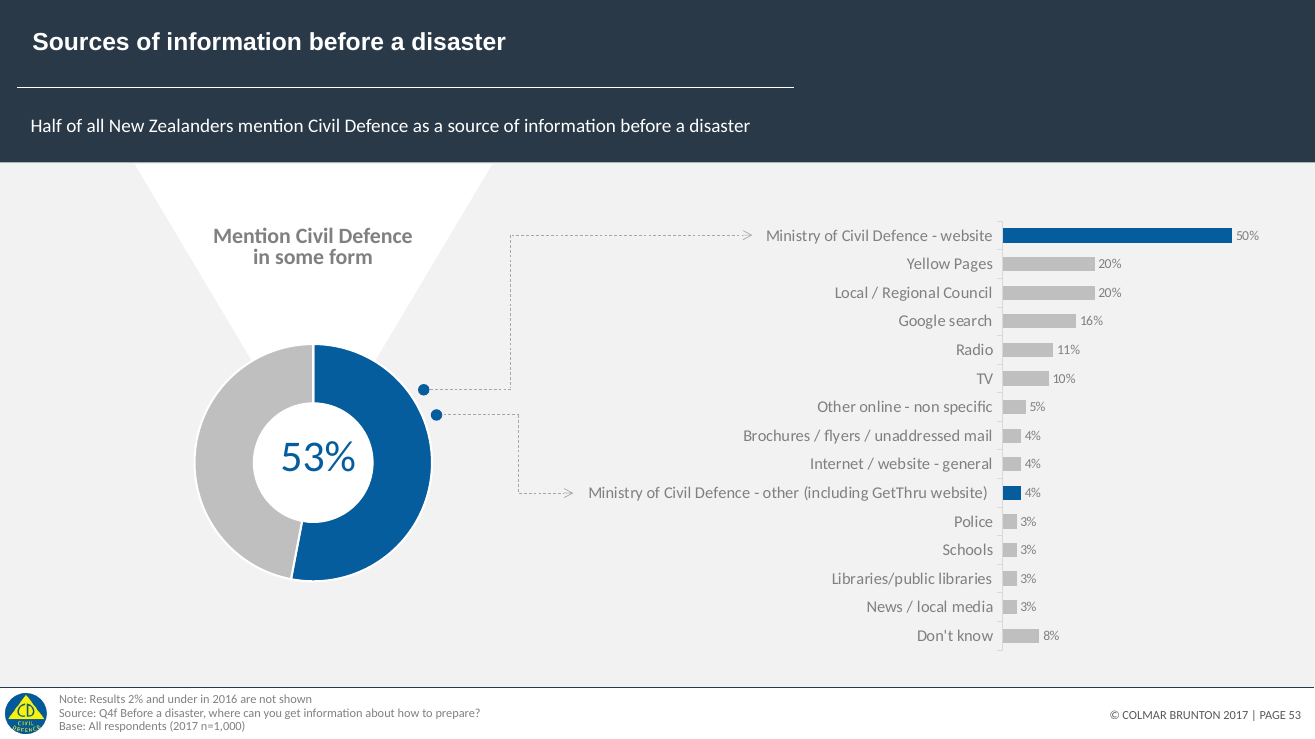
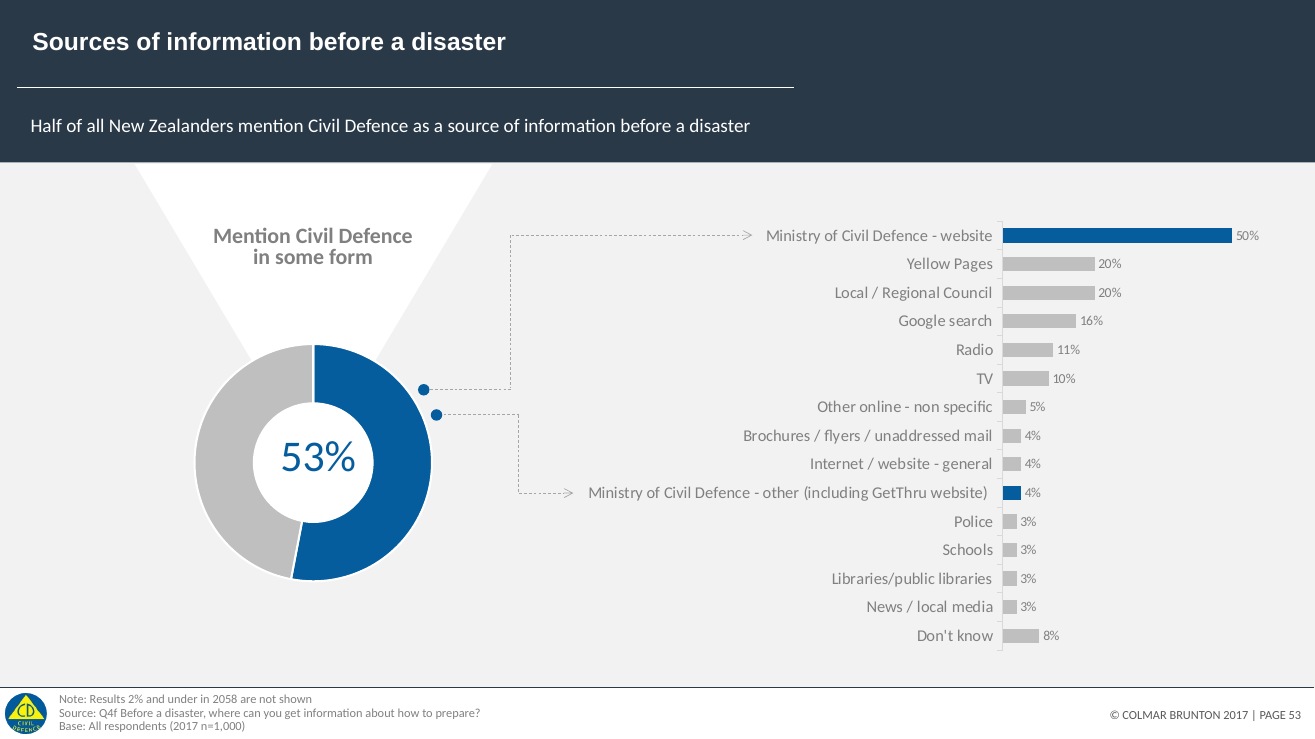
2016: 2016 -> 2058
